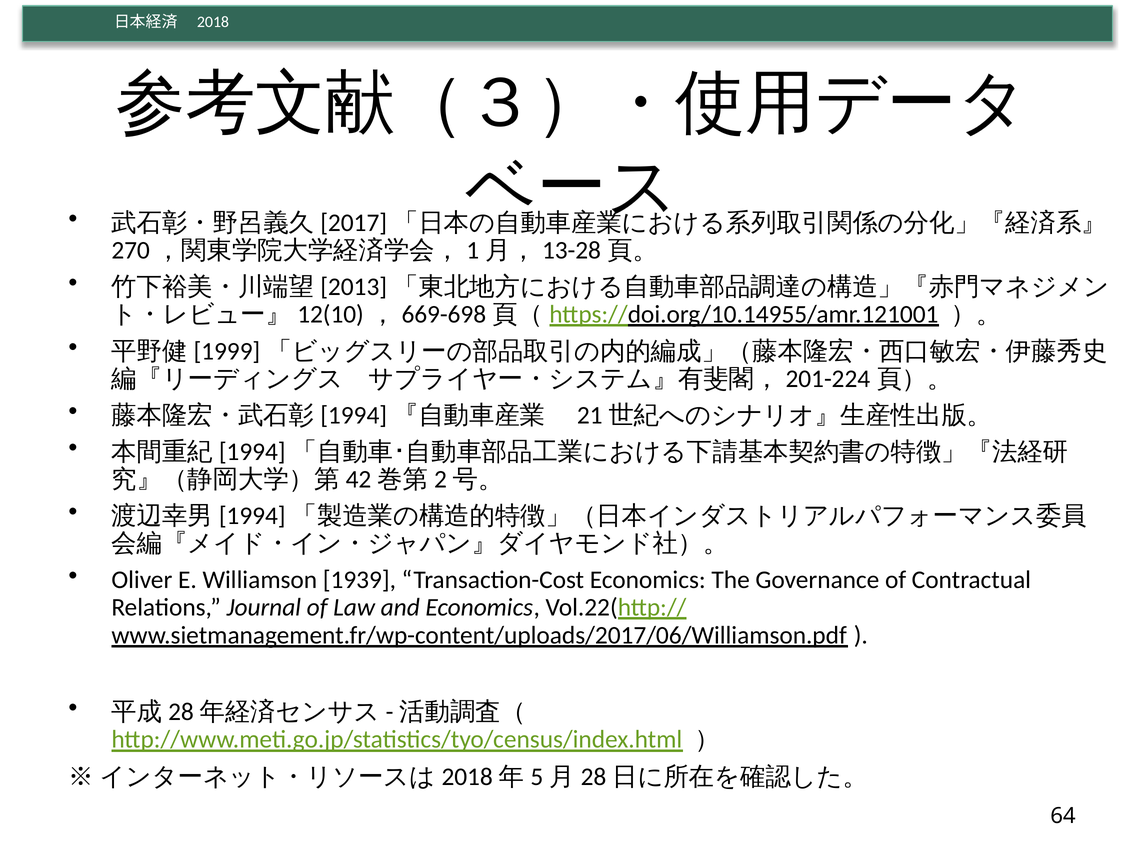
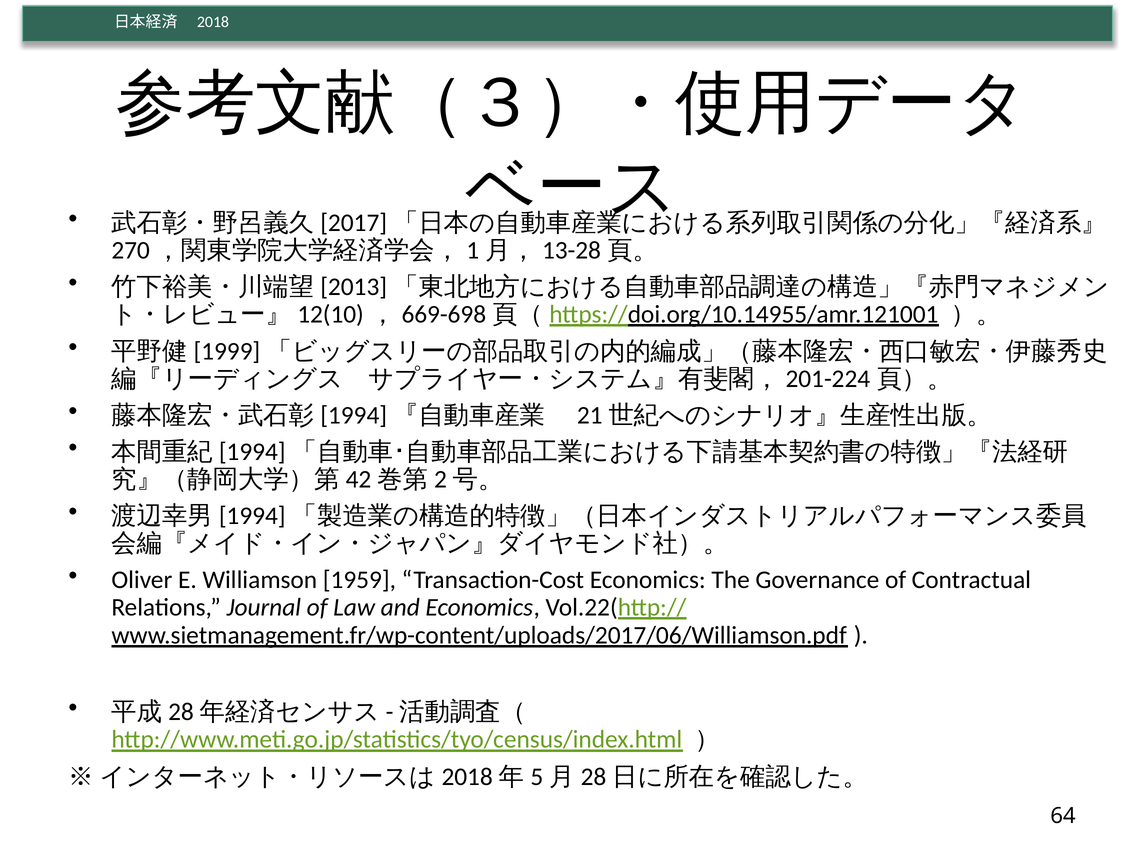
1939: 1939 -> 1959
